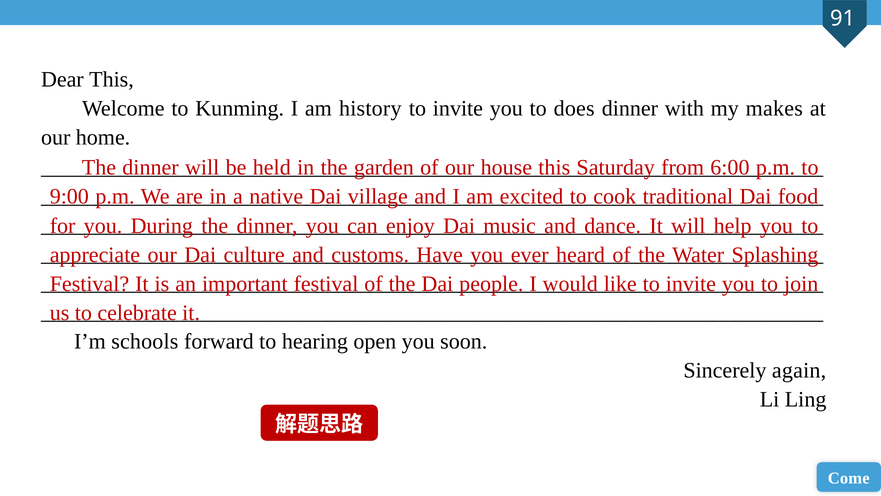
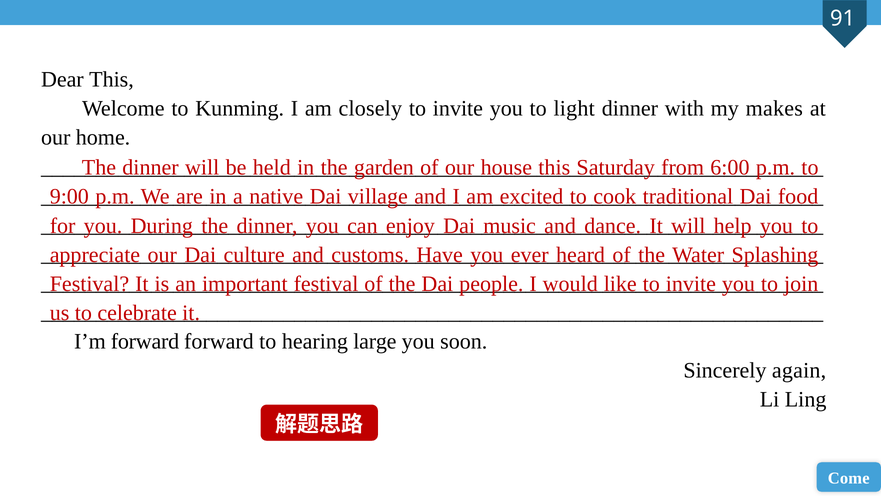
history: history -> closely
does: does -> light
I’m schools: schools -> forward
open: open -> large
